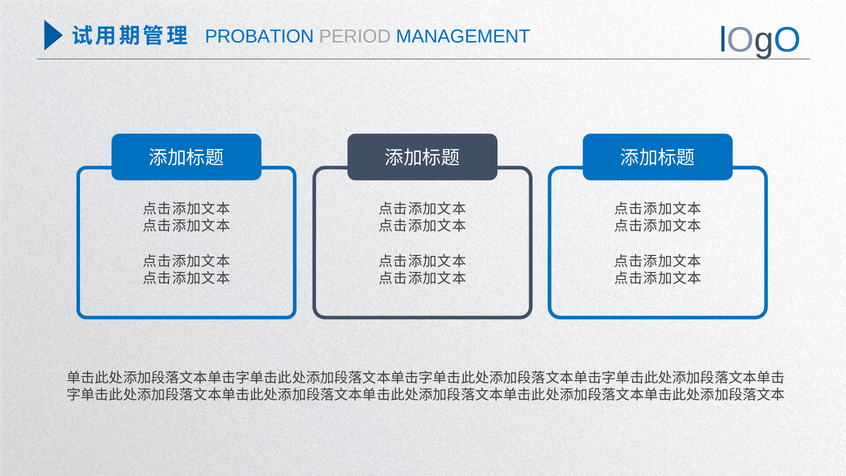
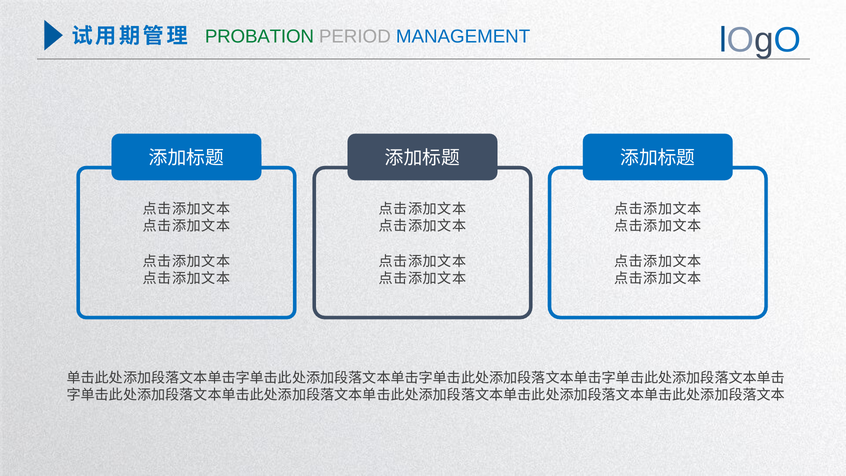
PROBATION colour: blue -> green
